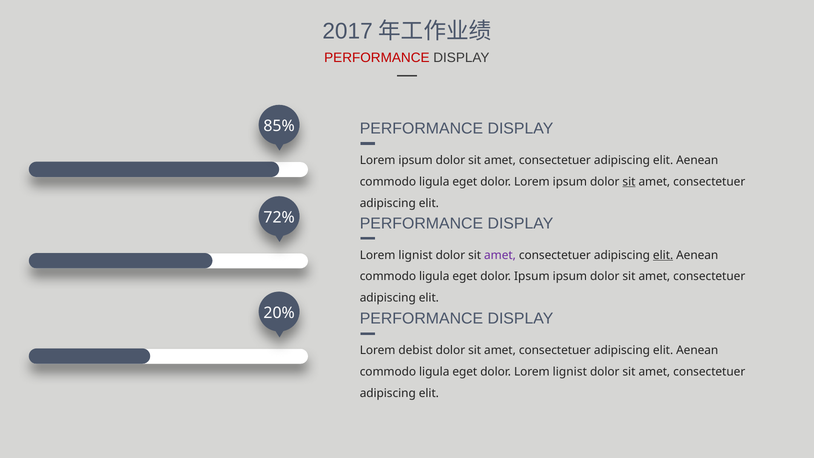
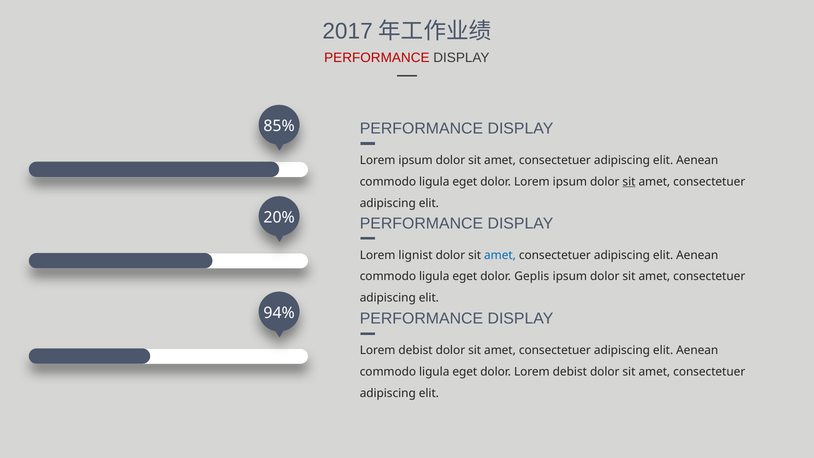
72%: 72% -> 20%
amet at (500, 255) colour: purple -> blue
elit at (663, 255) underline: present -> none
dolor Ipsum: Ipsum -> Geplis
20%: 20% -> 94%
dolor Lorem lignist: lignist -> debist
